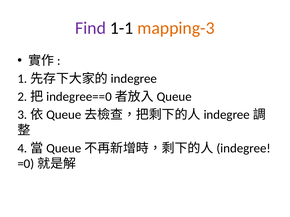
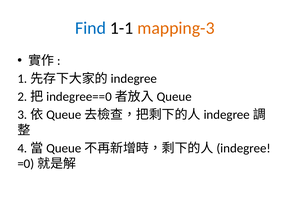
Find colour: purple -> blue
